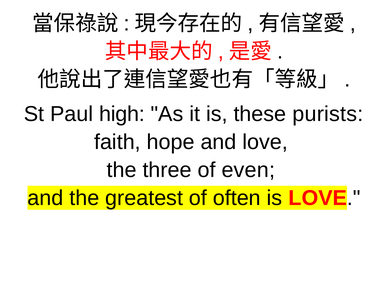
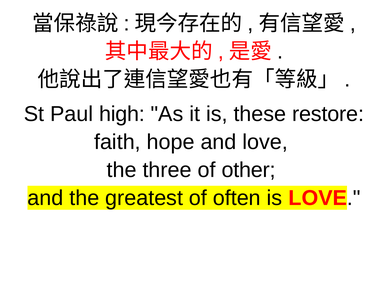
purists: purists -> restore
even: even -> other
